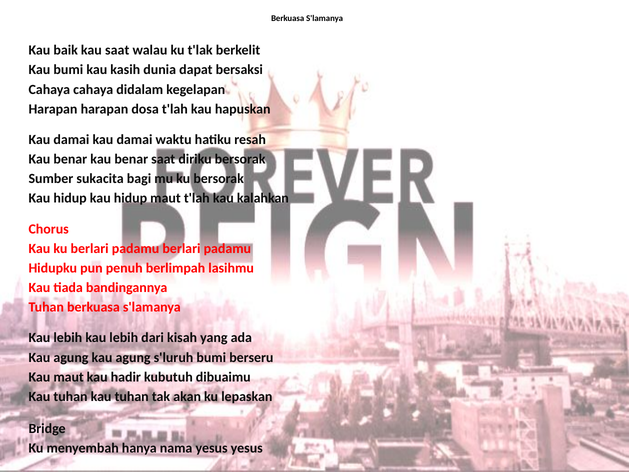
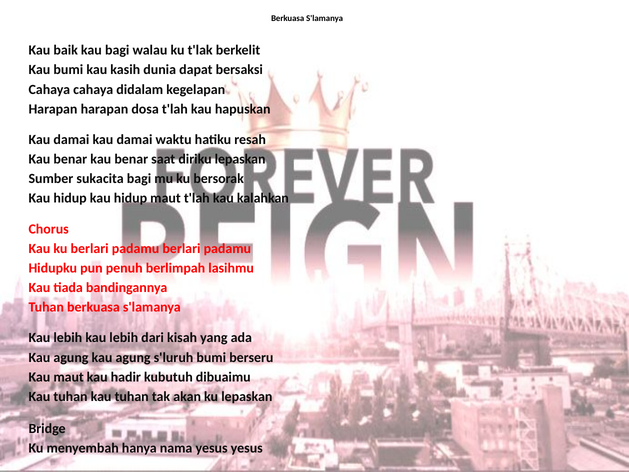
kau saat: saat -> bagi
diriku bersorak: bersorak -> lepaskan
